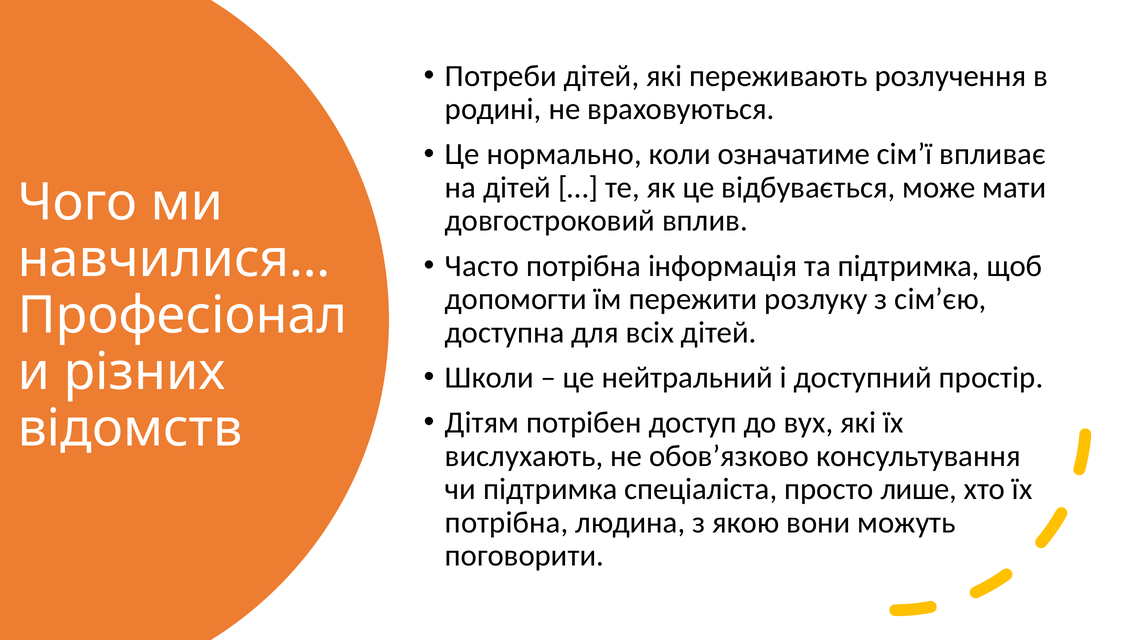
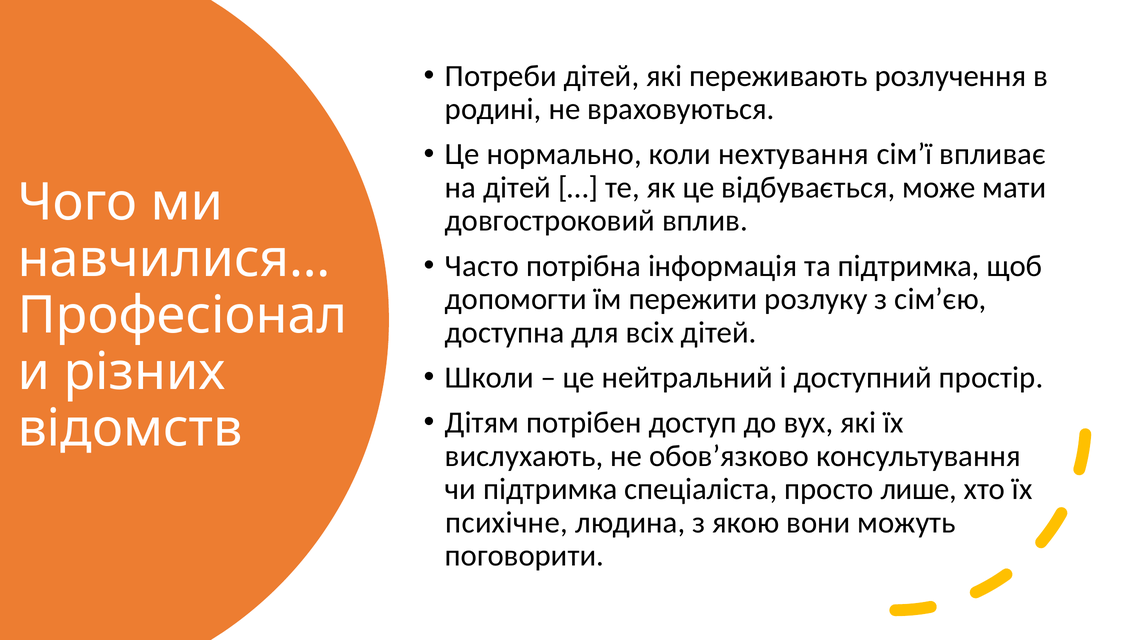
означатиме: означатиме -> нехтування
потрібна at (507, 523): потрібна -> психічне
